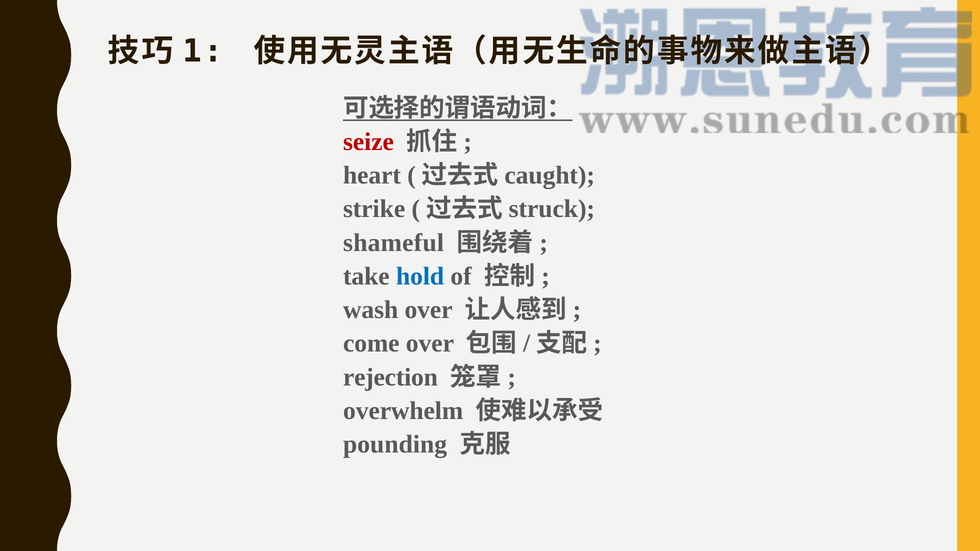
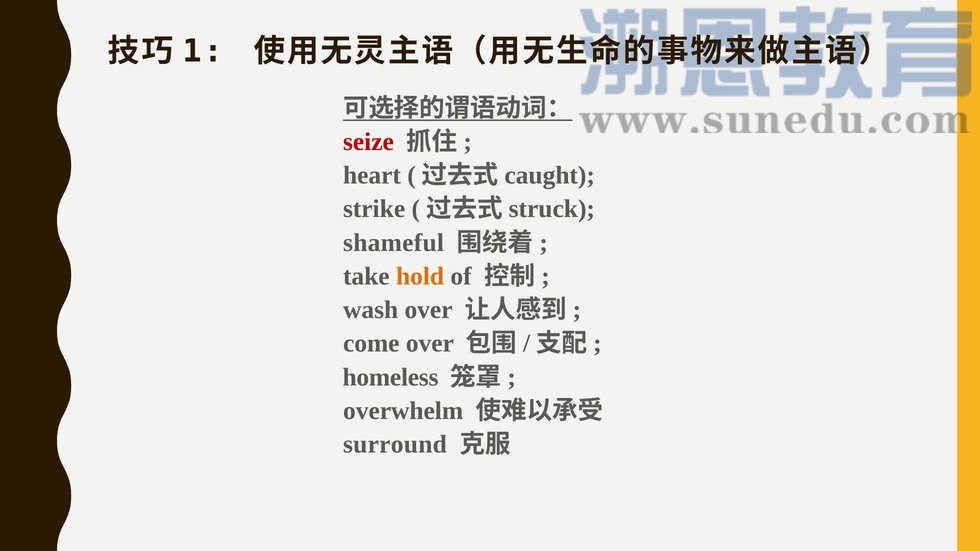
hold colour: blue -> orange
rejection: rejection -> homeless
pounding: pounding -> surround
